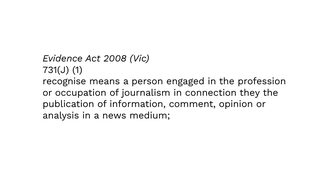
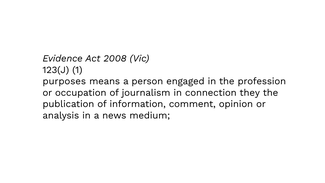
731(J: 731(J -> 123(J
recognise: recognise -> purposes
